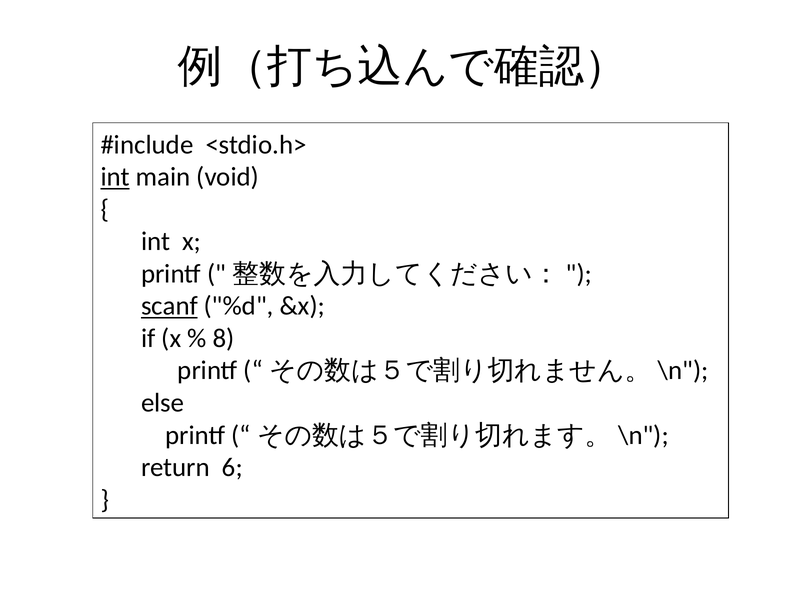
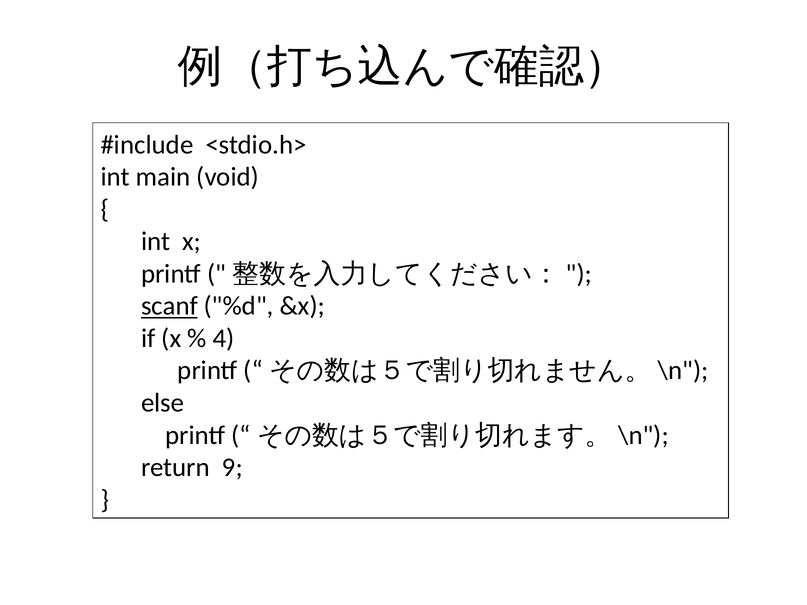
int at (115, 177) underline: present -> none
8: 8 -> 4
6: 6 -> 9
